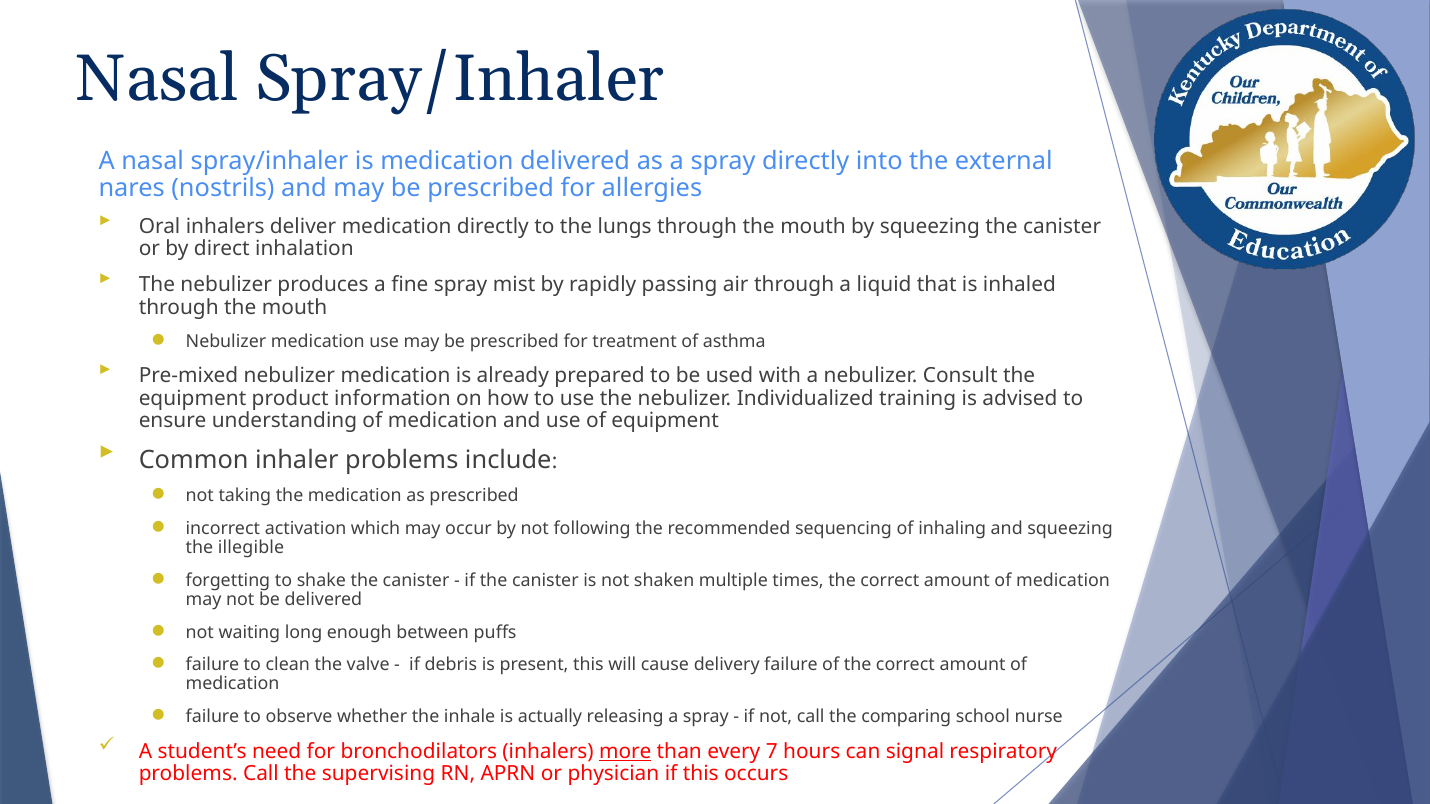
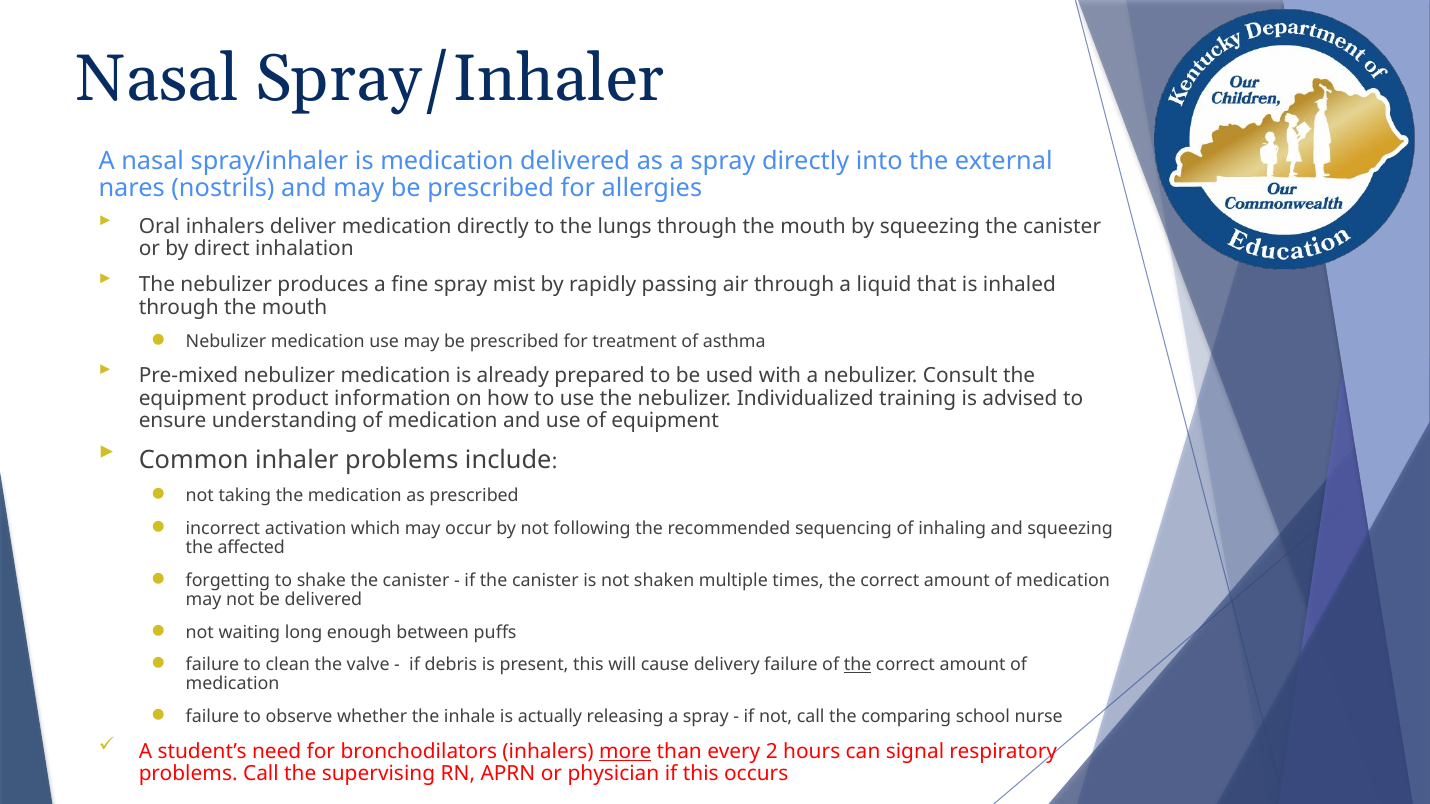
illegible: illegible -> affected
the at (858, 665) underline: none -> present
7: 7 -> 2
